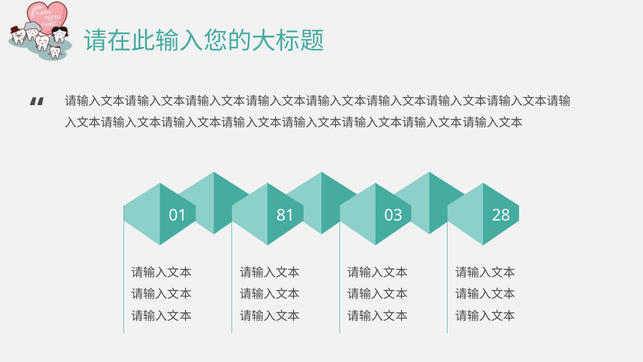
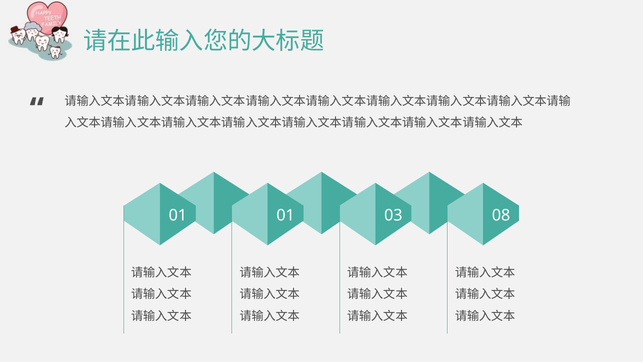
01 81: 81 -> 01
28: 28 -> 08
